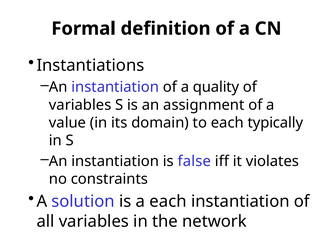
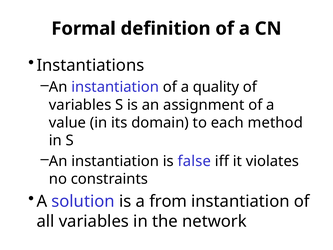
typically: typically -> method
a each: each -> from
